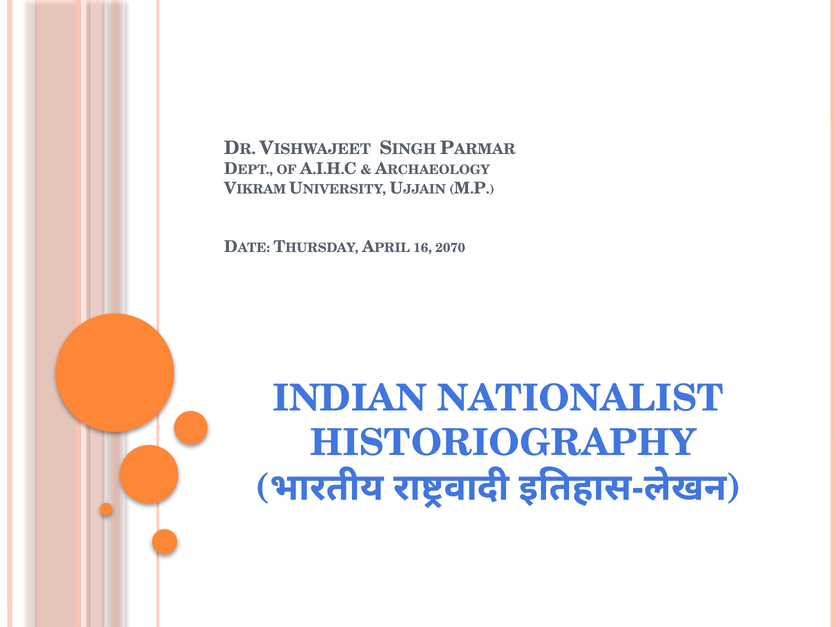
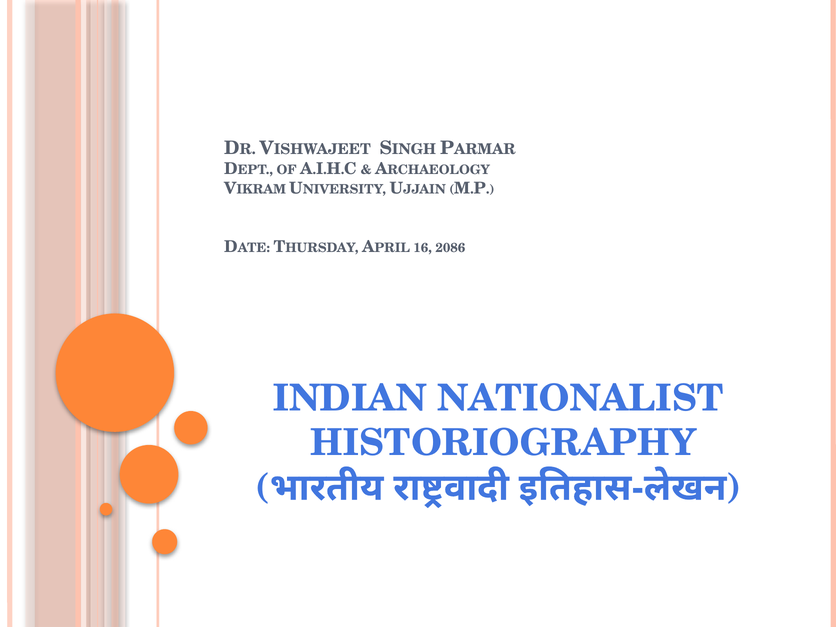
2070: 2070 -> 2086
